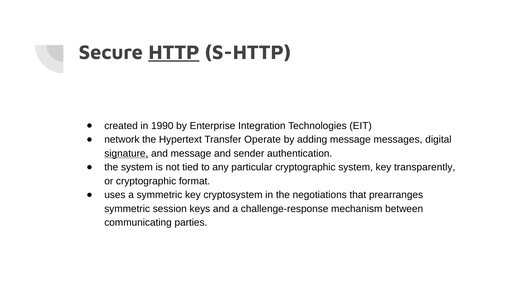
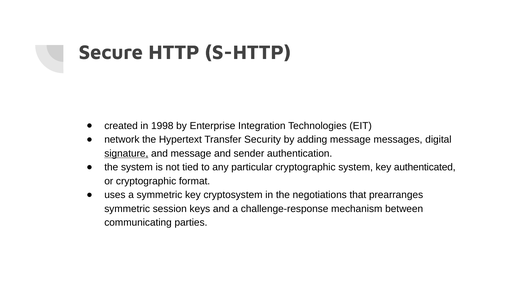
HTTP underline: present -> none
1990: 1990 -> 1998
Operate: Operate -> Security
transparently: transparently -> authenticated
